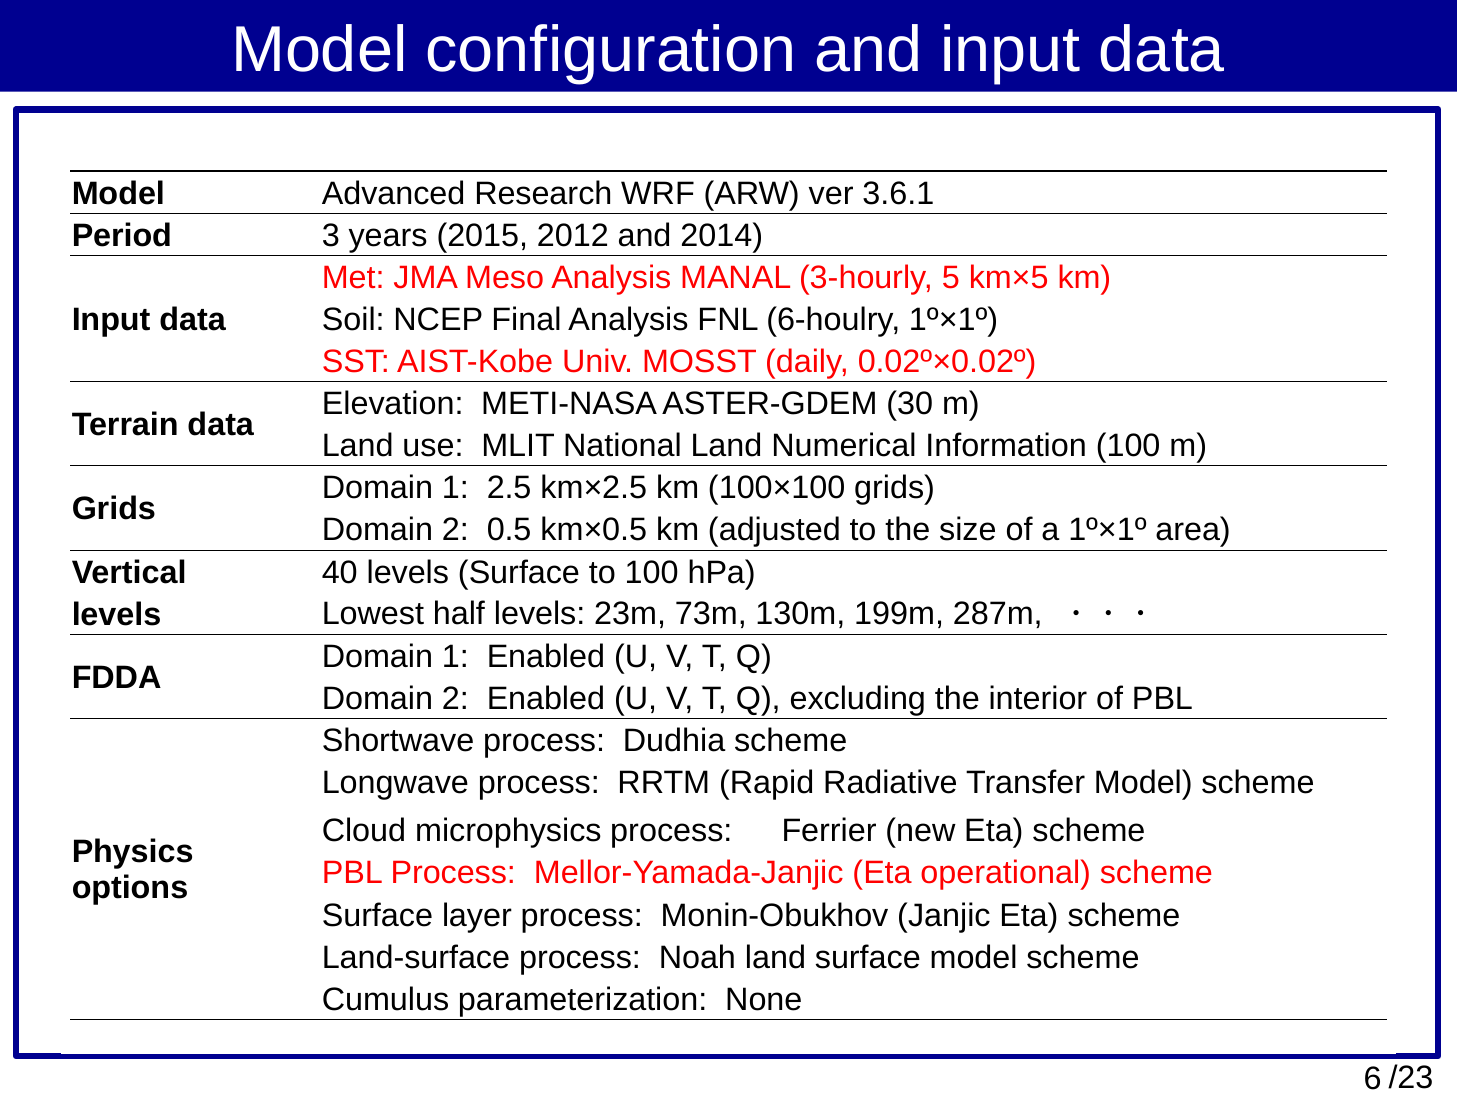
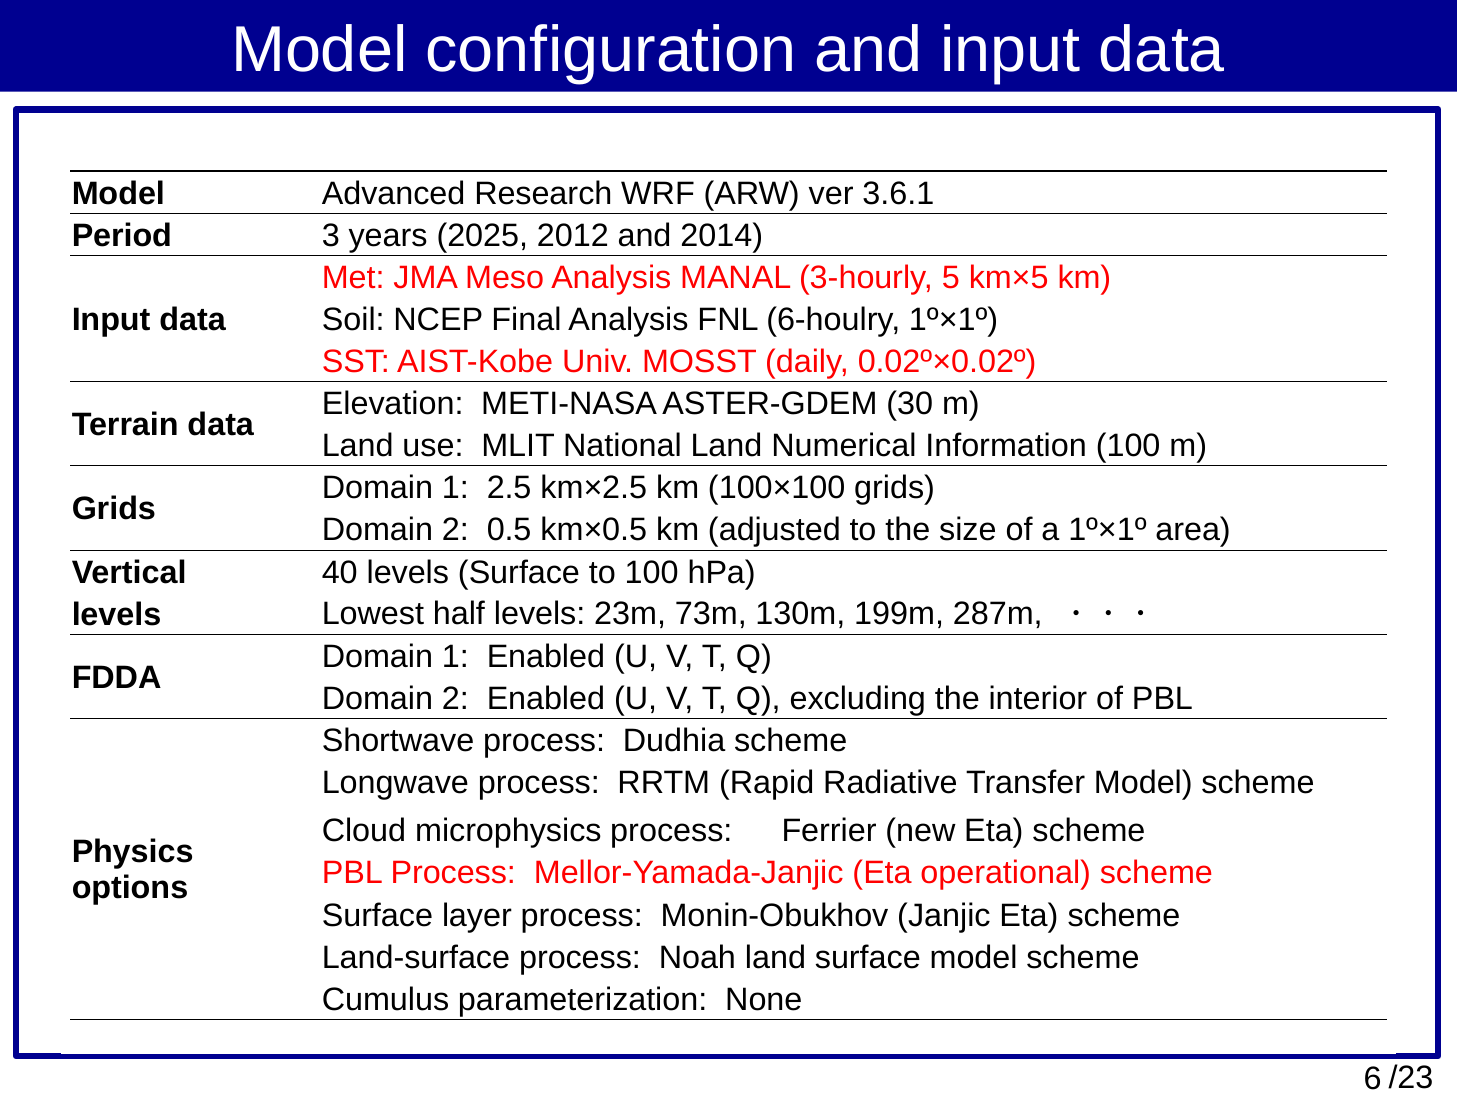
2015: 2015 -> 2025
